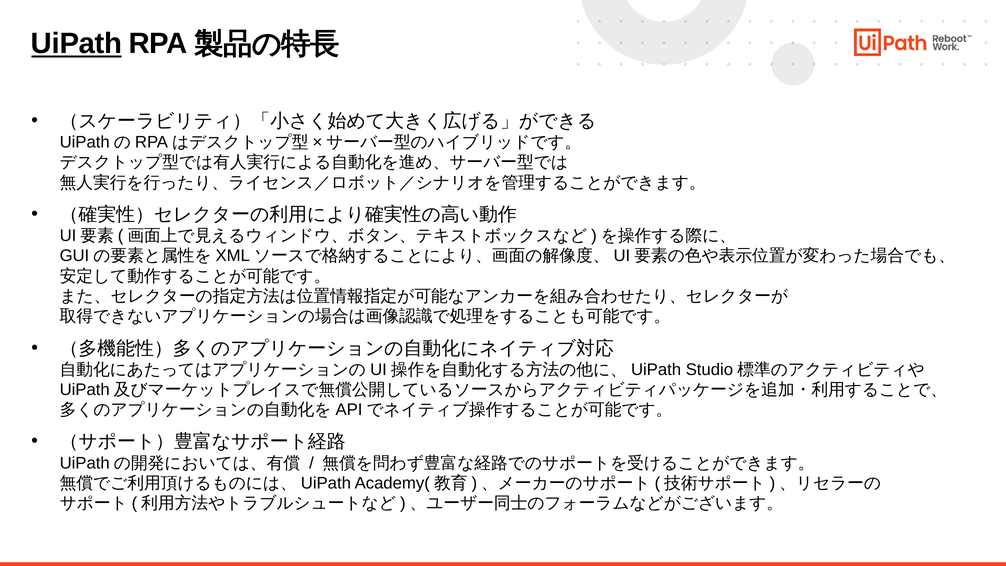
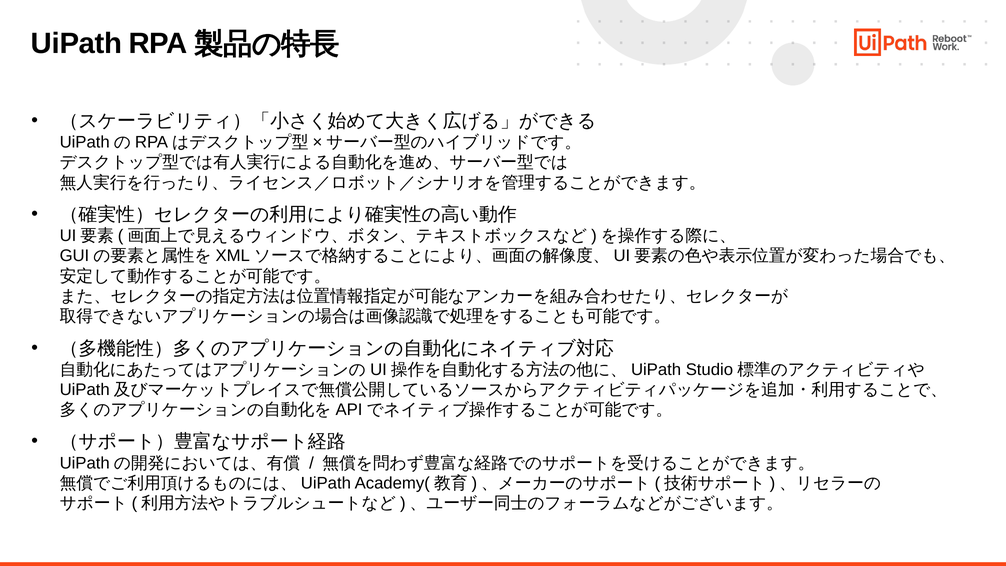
UiPath underline: present -> none
